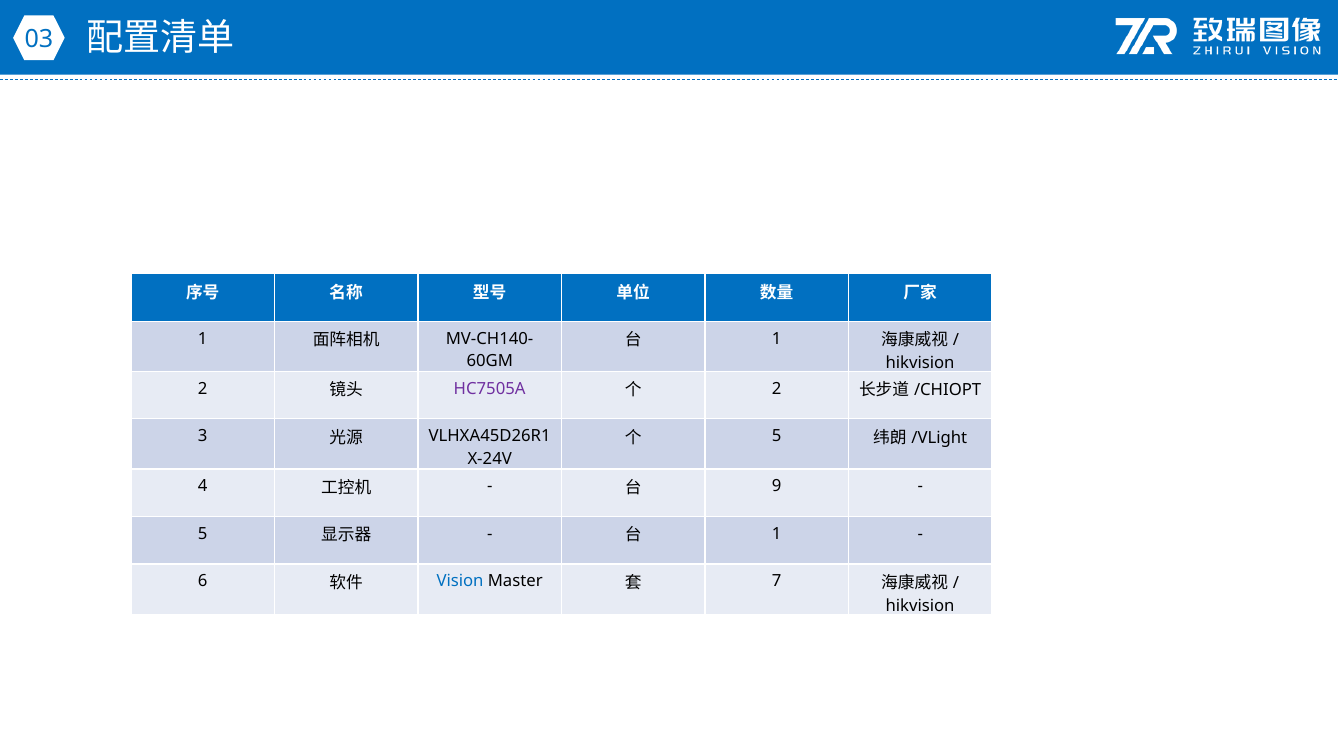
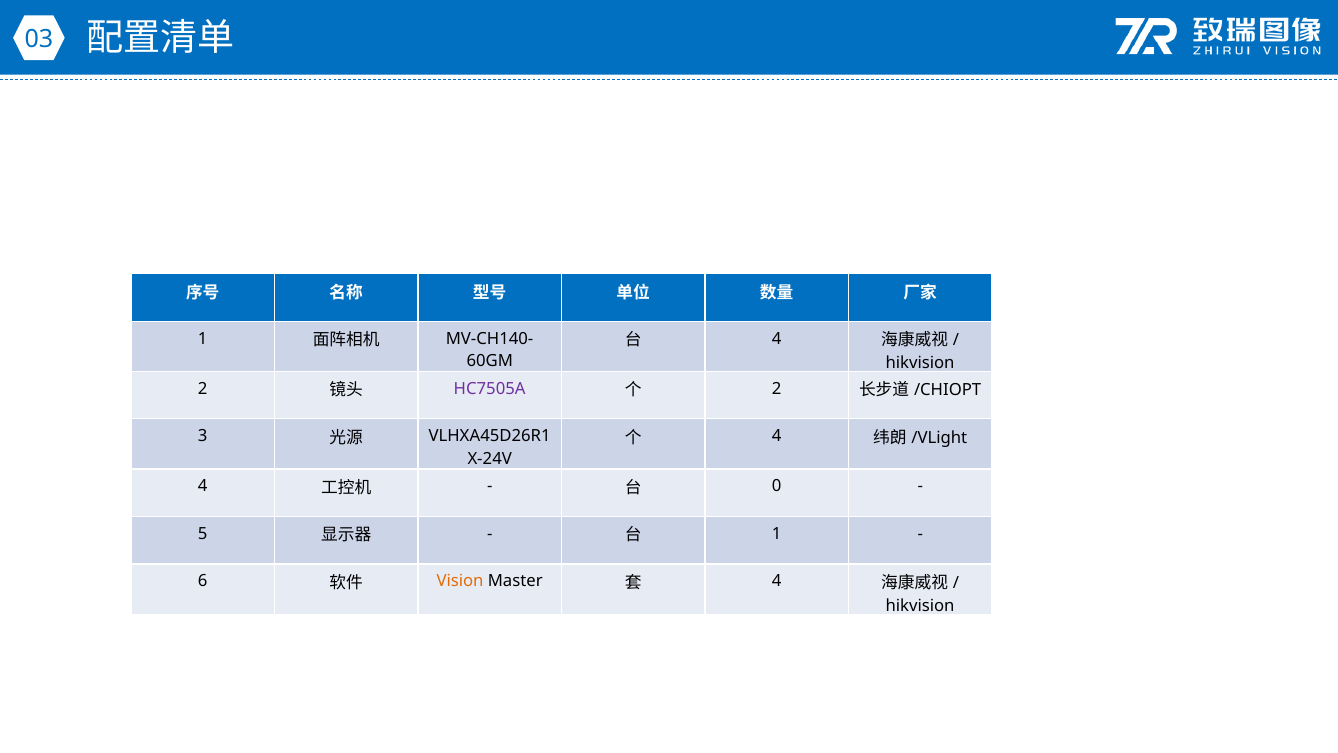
1 at (777, 338): 1 -> 4
5 at (777, 436): 5 -> 4
9: 9 -> 0
Vision colour: blue -> orange
7 at (777, 581): 7 -> 4
